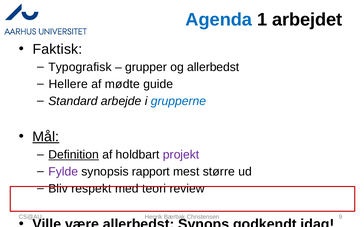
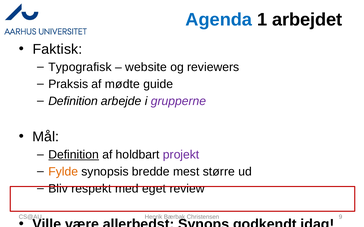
grupper: grupper -> website
og allerbedst: allerbedst -> reviewers
Hellere: Hellere -> Praksis
Standard at (73, 101): Standard -> Definition
grupperne colour: blue -> purple
Mål underline: present -> none
Fylde colour: purple -> orange
rapport: rapport -> bredde
teori: teori -> eget
